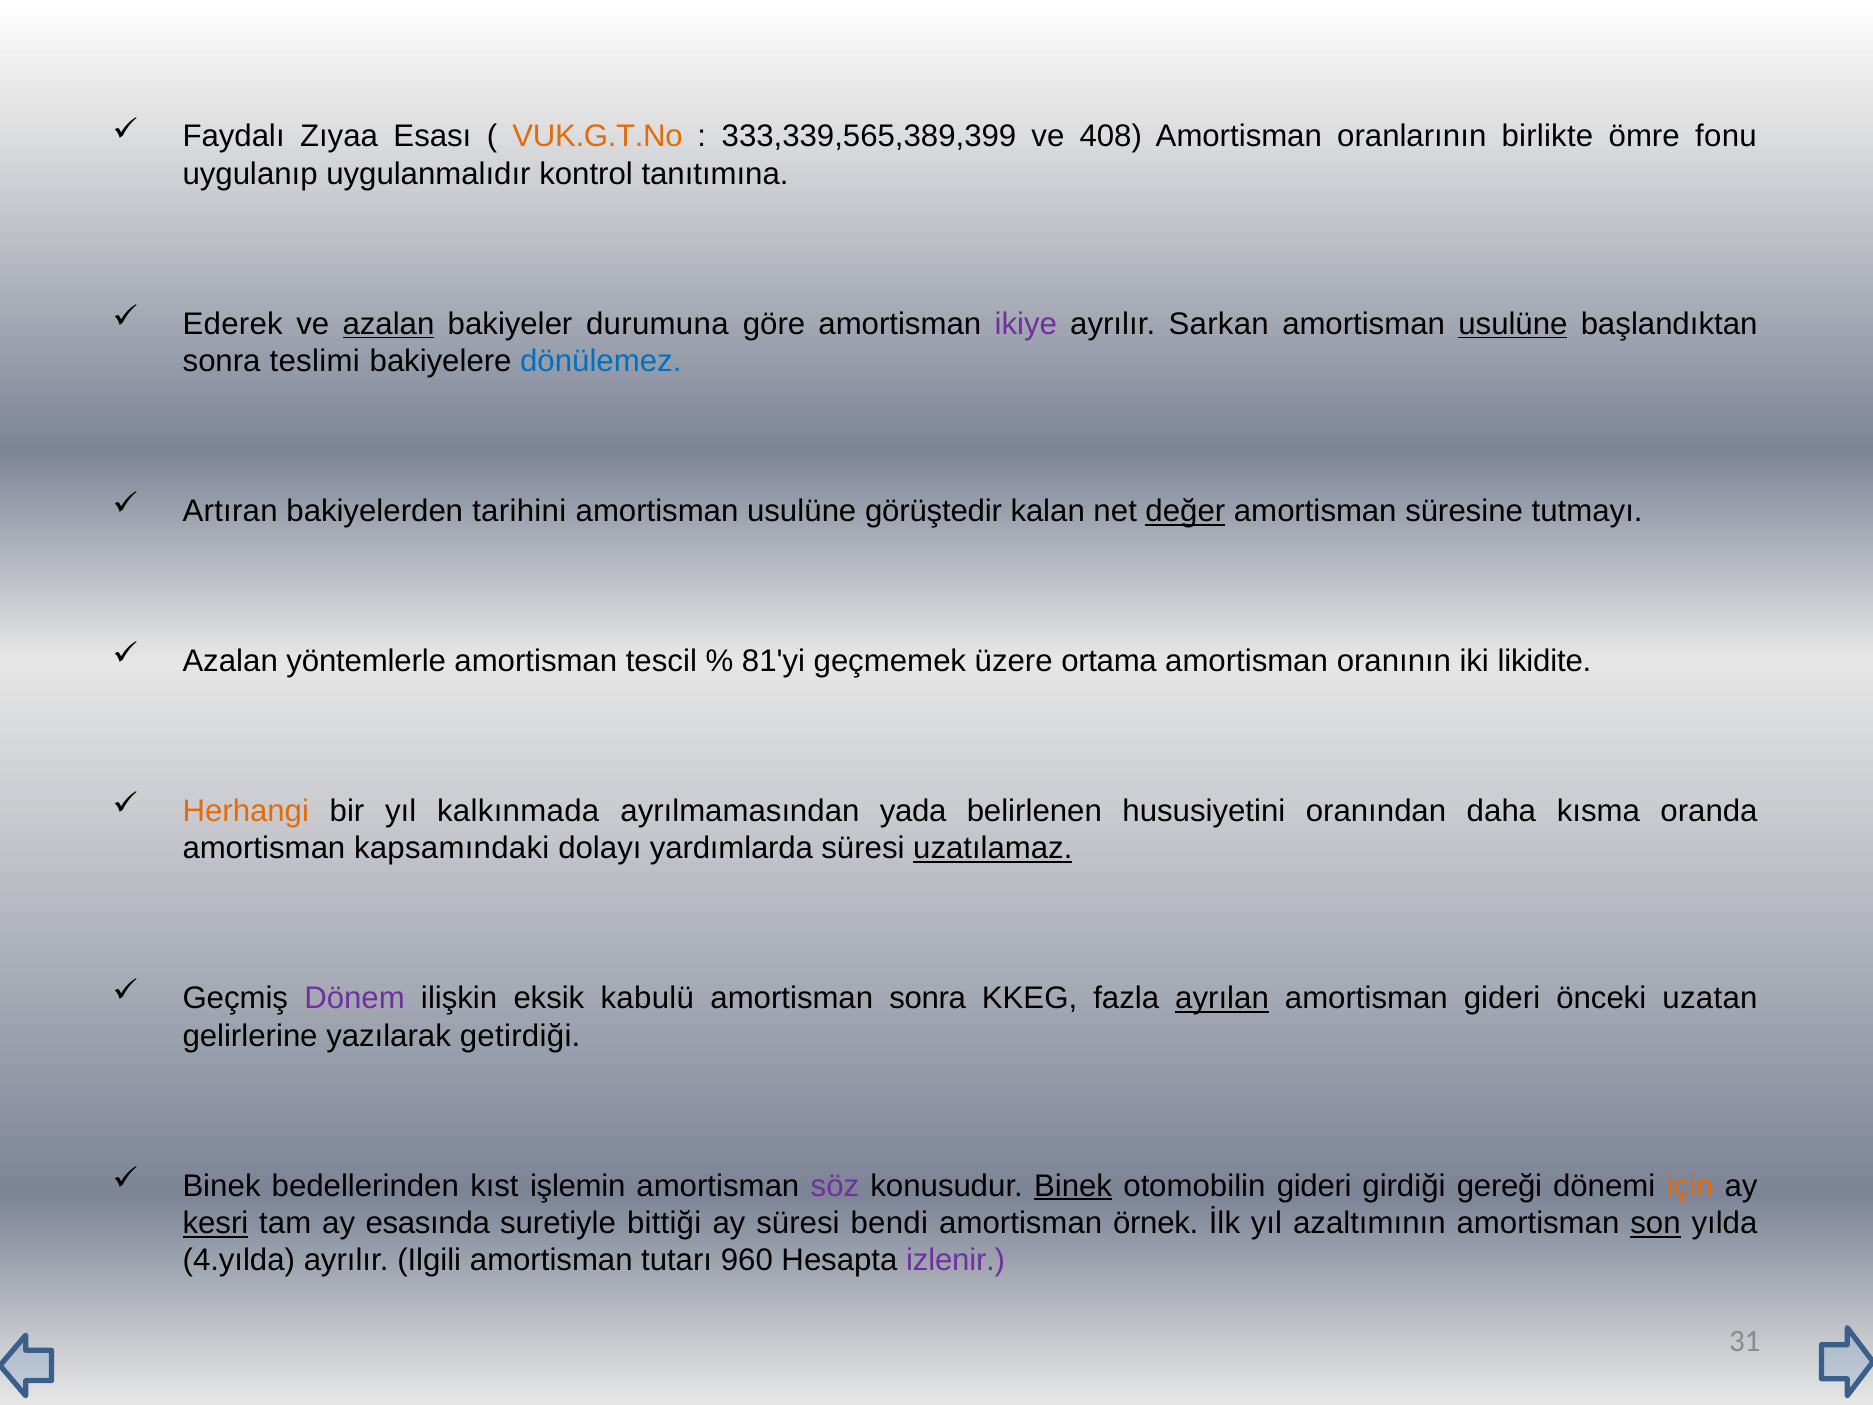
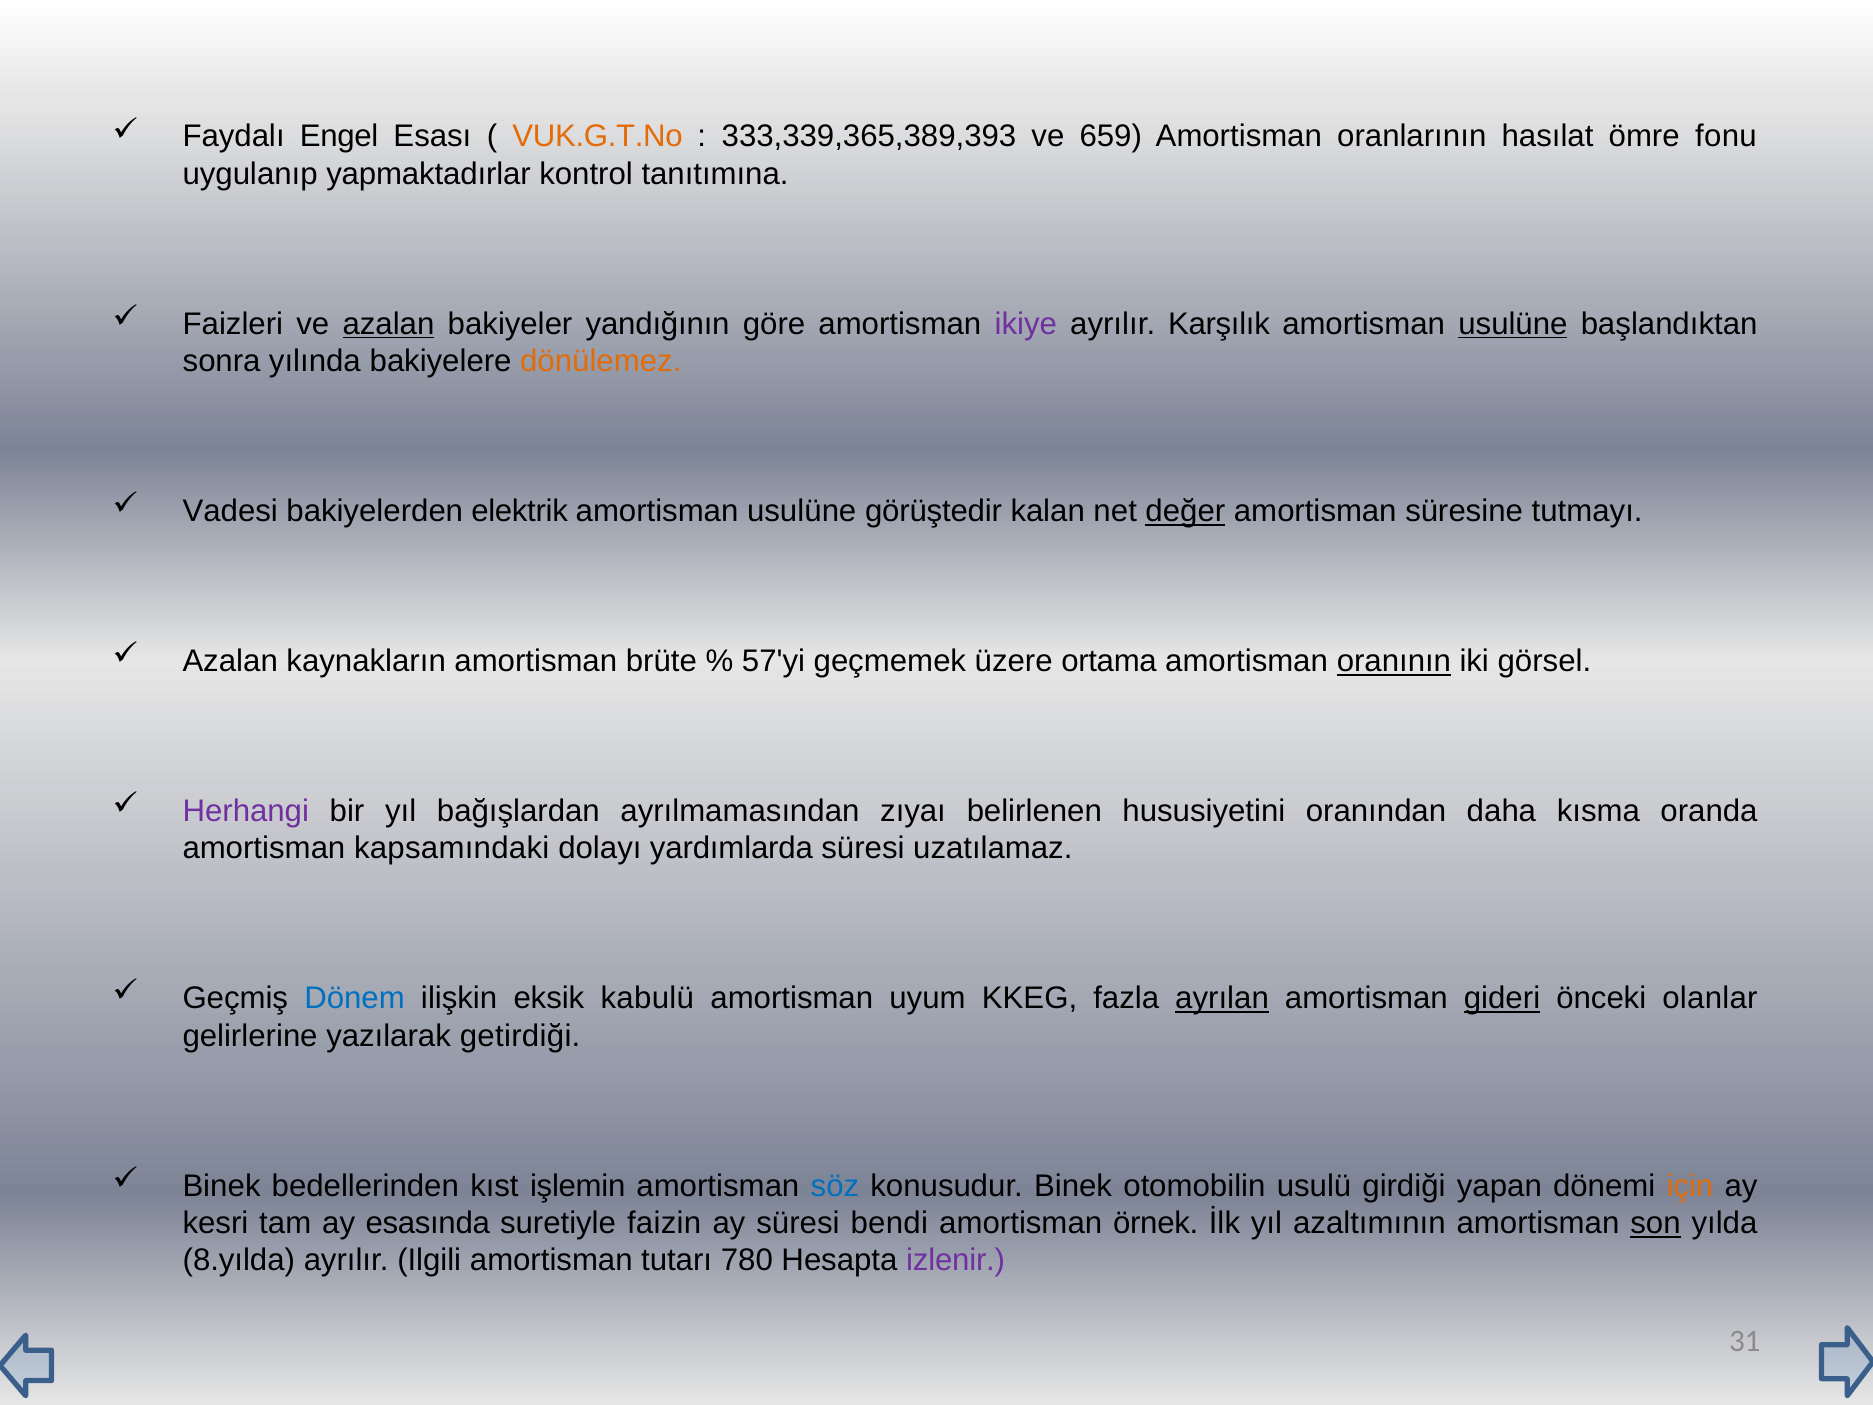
Zıyaa: Zıyaa -> Engel
333,339,565,389,399: 333,339,565,389,399 -> 333,339,365,389,393
408: 408 -> 659
birlikte: birlikte -> hasılat
uygulanmalıdır: uygulanmalıdır -> yapmaktadırlar
Ederek: Ederek -> Faizleri
durumuna: durumuna -> yandığının
Sarkan: Sarkan -> Karşılık
teslimi: teslimi -> yılında
dönülemez colour: blue -> orange
Artıran: Artıran -> Vadesi
tarihini: tarihini -> elektrik
yöntemlerle: yöntemlerle -> kaynakların
tescil: tescil -> brüte
81'yi: 81'yi -> 57'yi
oranının underline: none -> present
likidite: likidite -> görsel
Herhangi colour: orange -> purple
kalkınmada: kalkınmada -> bağışlardan
yada: yada -> zıyaı
uzatılamaz underline: present -> none
Dönem colour: purple -> blue
amortisman sonra: sonra -> uyum
gideri at (1502, 998) underline: none -> present
uzatan: uzatan -> olanlar
söz colour: purple -> blue
Binek at (1073, 1186) underline: present -> none
otomobilin gideri: gideri -> usulü
gereği: gereği -> yapan
kesri underline: present -> none
bittiği: bittiği -> faizin
4.yılda: 4.yılda -> 8.yılda
960: 960 -> 780
